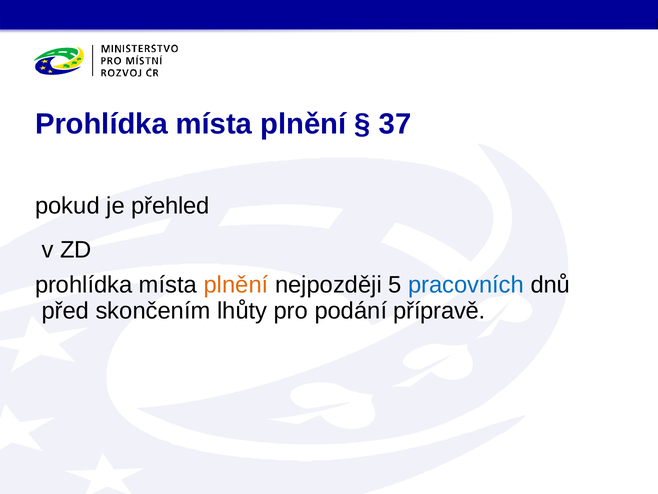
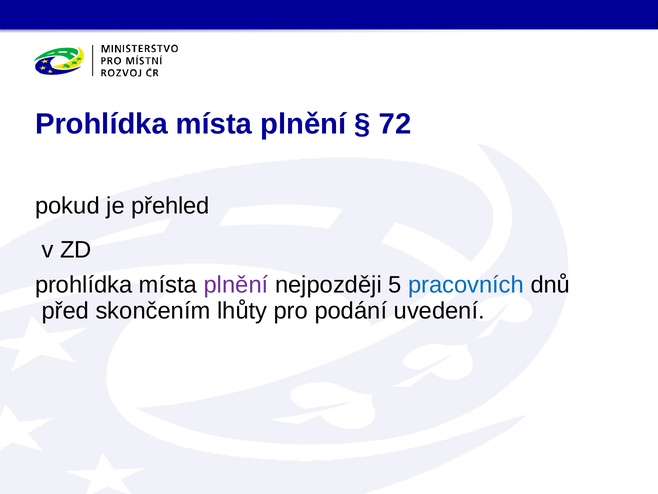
37: 37 -> 72
plnění at (236, 285) colour: orange -> purple
přípravě: přípravě -> uvedení
